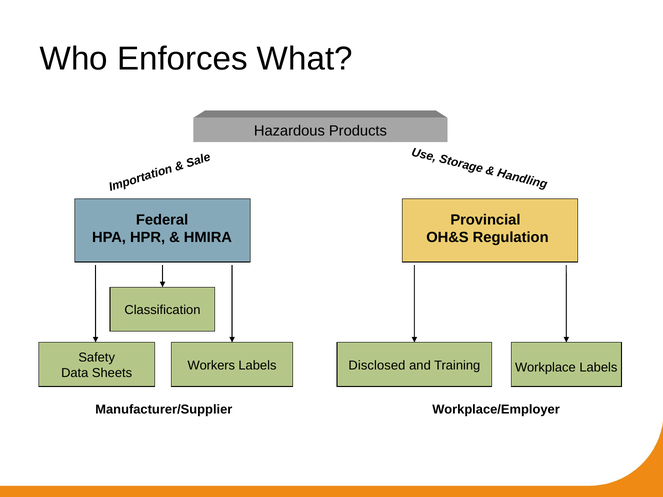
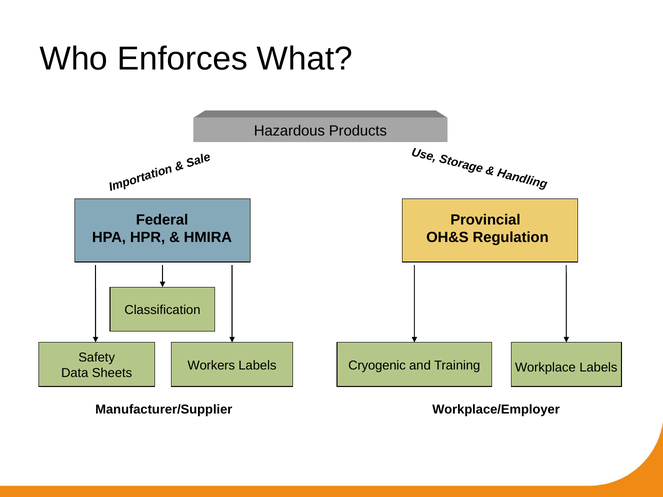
Disclosed: Disclosed -> Cryogenic
